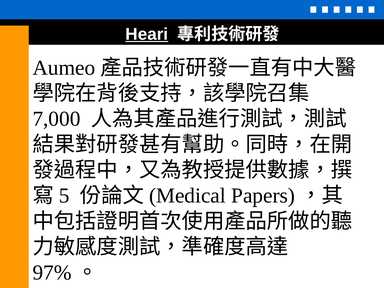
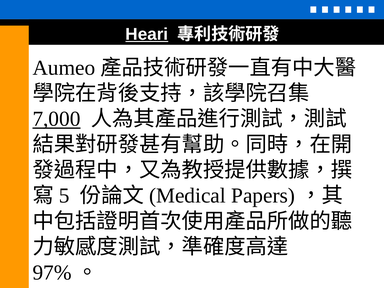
7,000 underline: none -> present
